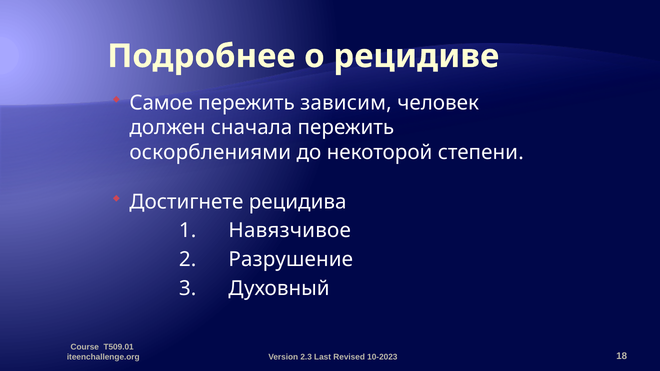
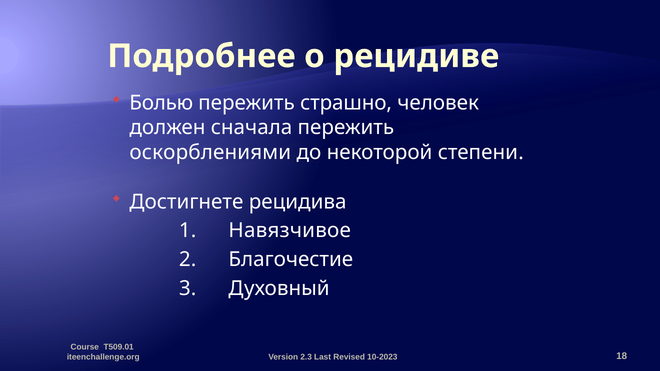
Самое: Самое -> Болью
зависим: зависим -> страшно
Разрушение: Разрушение -> Благочестие
